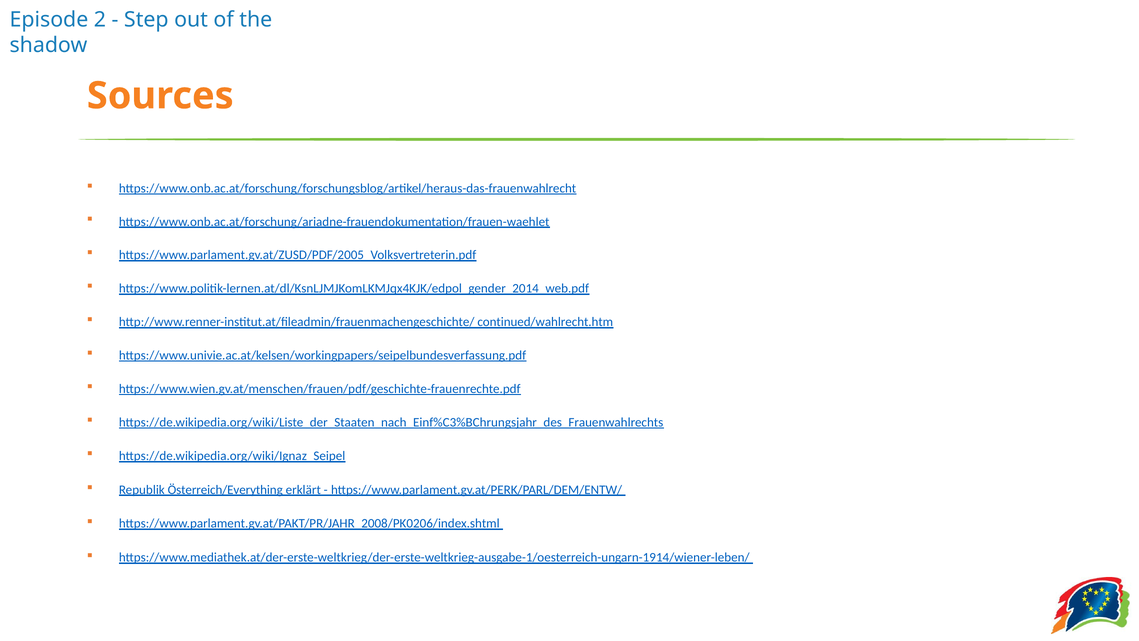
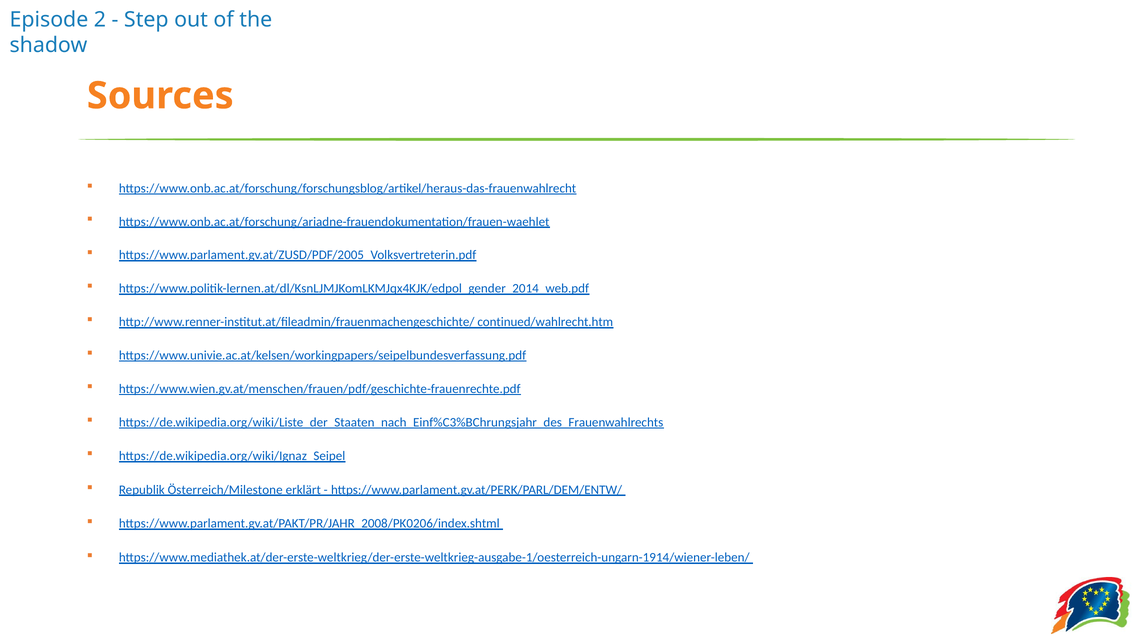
Österreich/Everything: Österreich/Everything -> Österreich/Milestone
